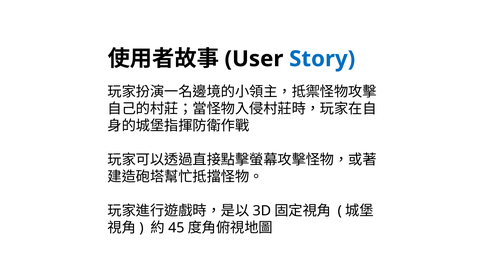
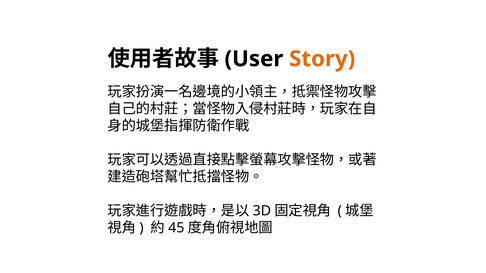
Story colour: blue -> orange
